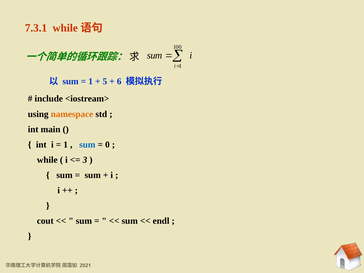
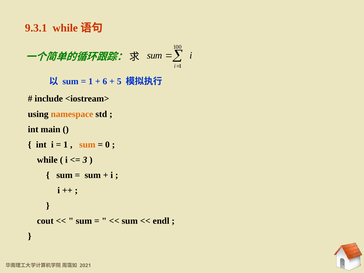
7.3.1: 7.3.1 -> 9.3.1
5: 5 -> 6
6: 6 -> 5
sum at (87, 145) colour: blue -> orange
